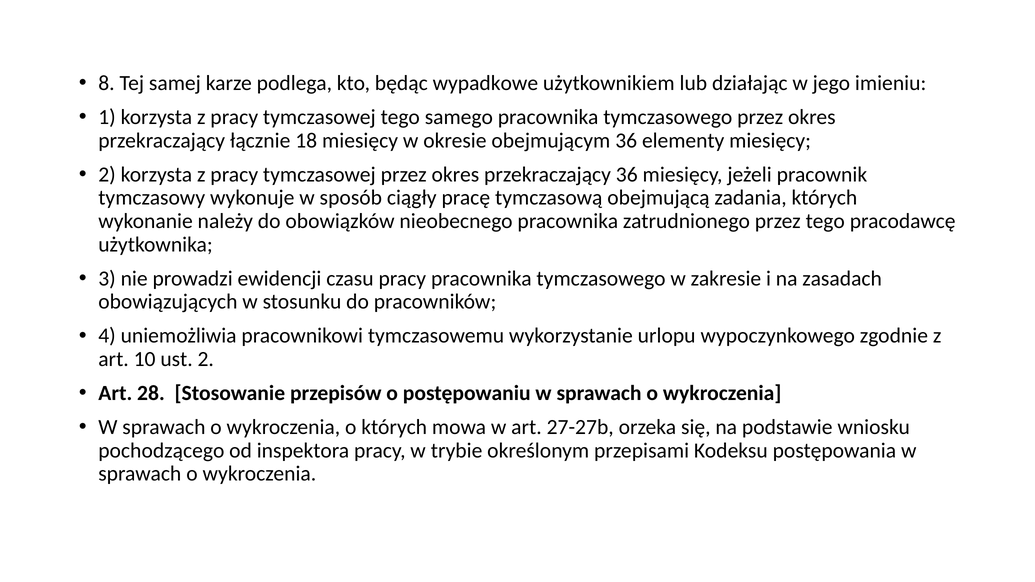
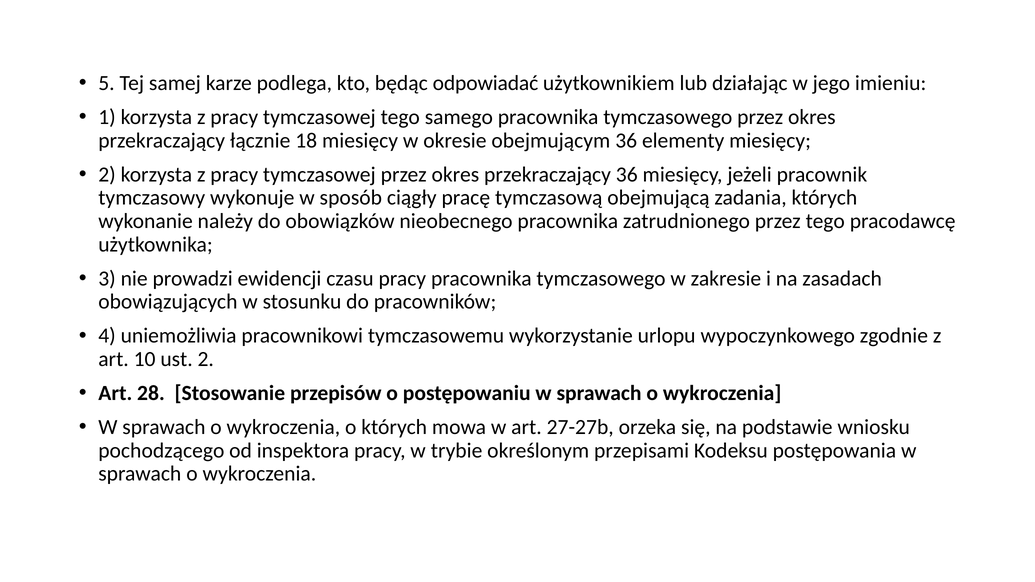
8: 8 -> 5
wypadkowe: wypadkowe -> odpowiadać
